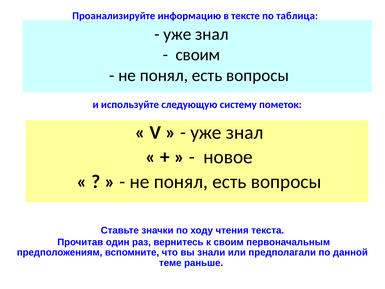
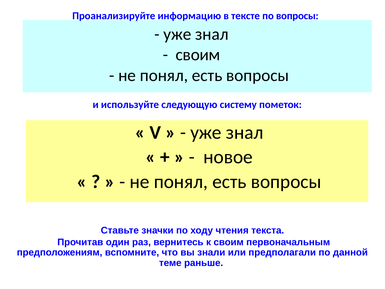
по таблица: таблица -> вопросы
